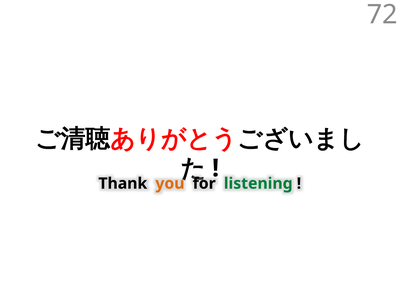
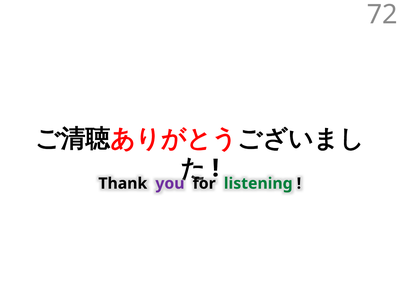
you colour: orange -> purple
